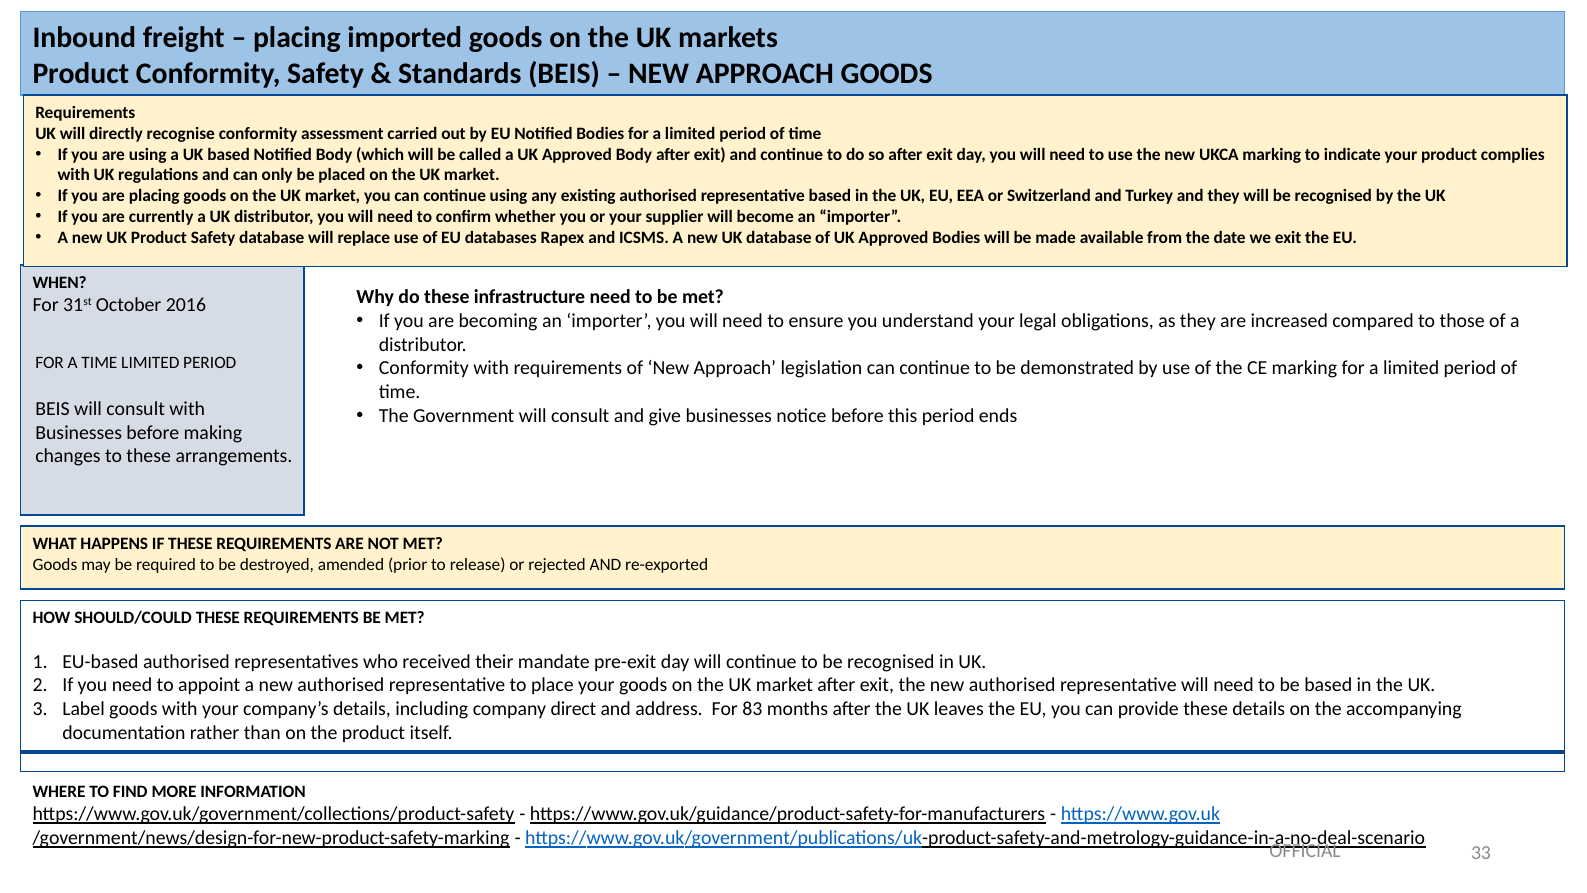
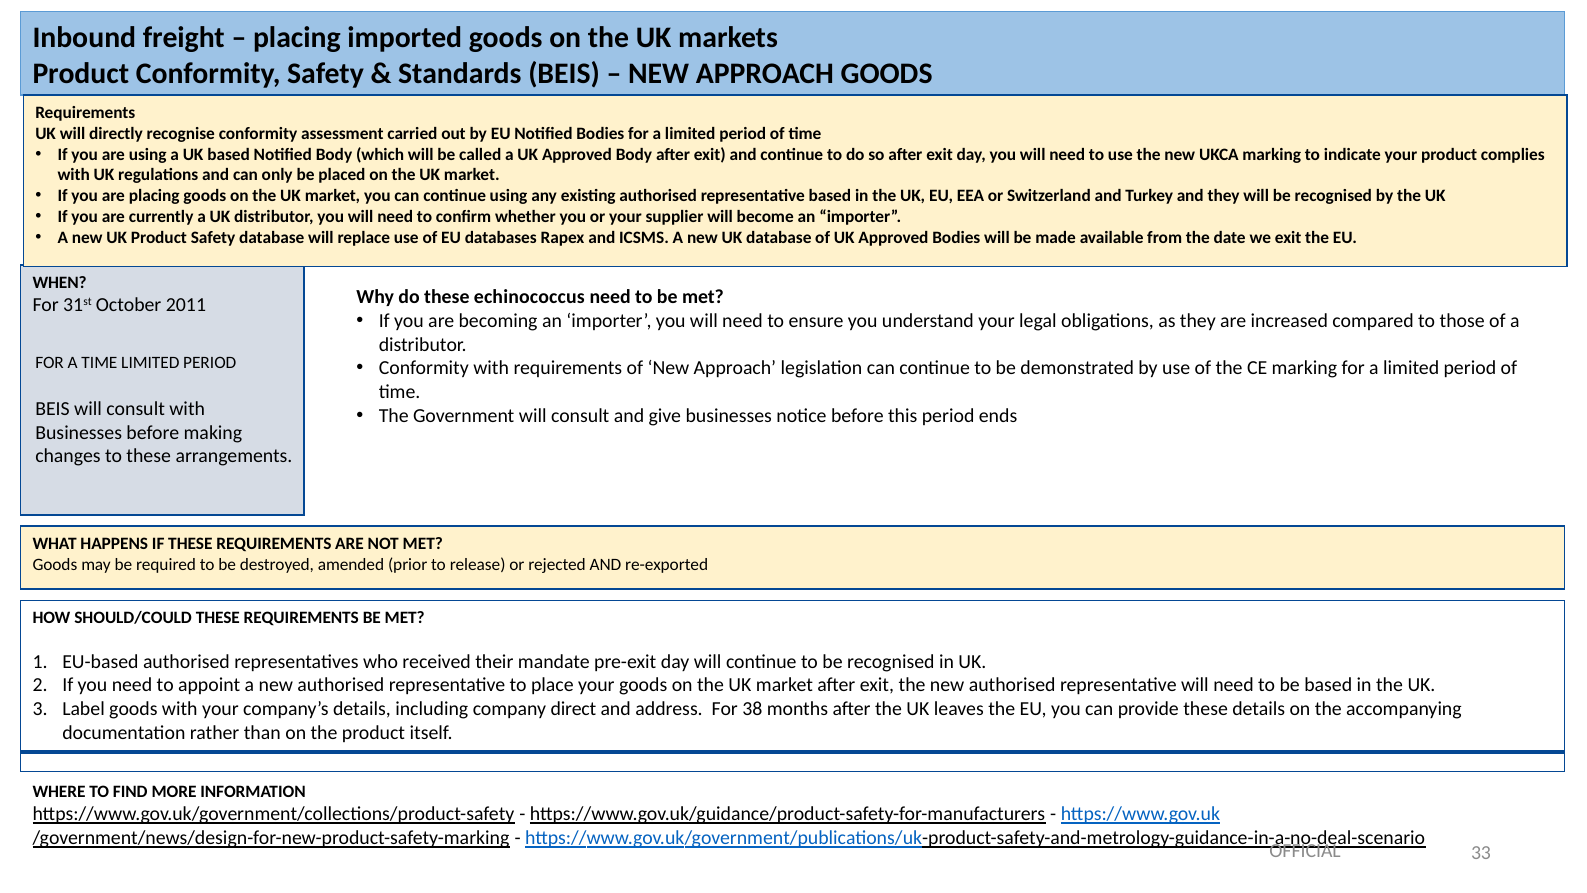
infrastructure: infrastructure -> echinococcus
2016: 2016 -> 2011
83: 83 -> 38
